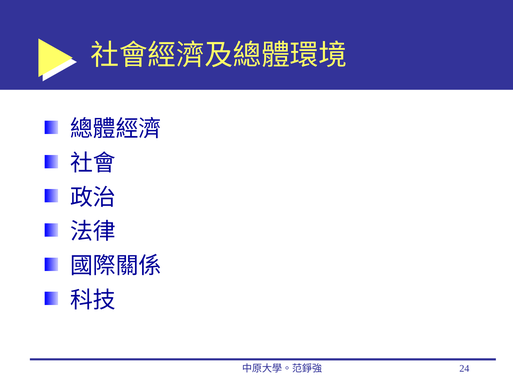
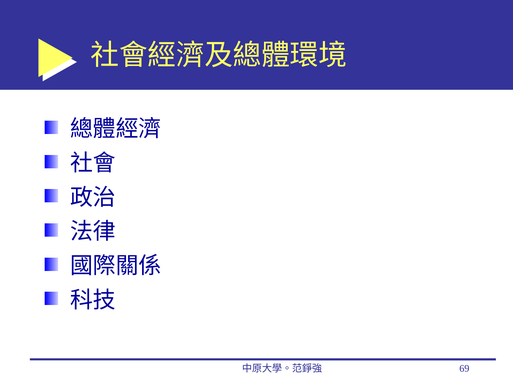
24: 24 -> 69
